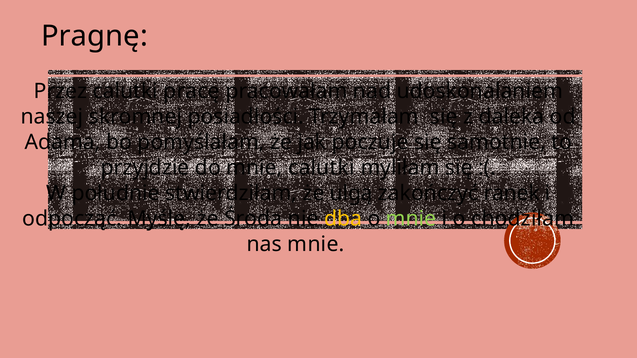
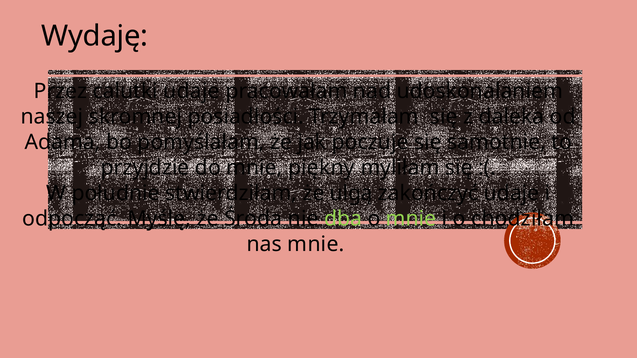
Pragnę: Pragnę -> Wydaję
calutki pracę: pracę -> udaje
mnie calutki: calutki -> piękny
zakończyć ranek: ranek -> udaje
dba colour: yellow -> light green
